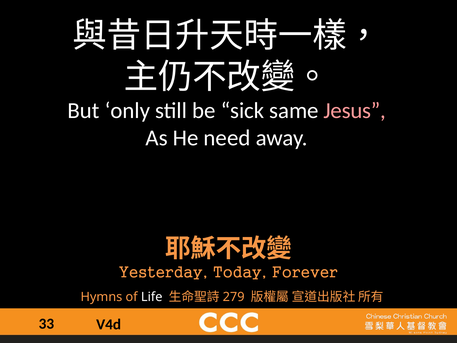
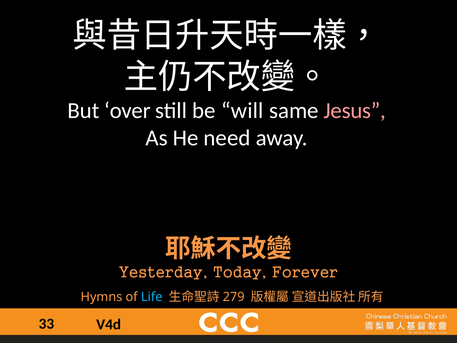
only: only -> over
sick: sick -> will
Life colour: white -> light blue
